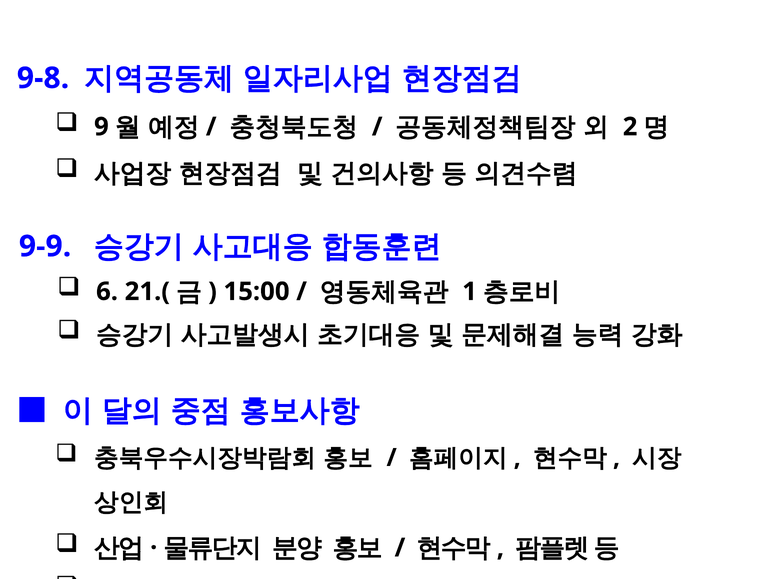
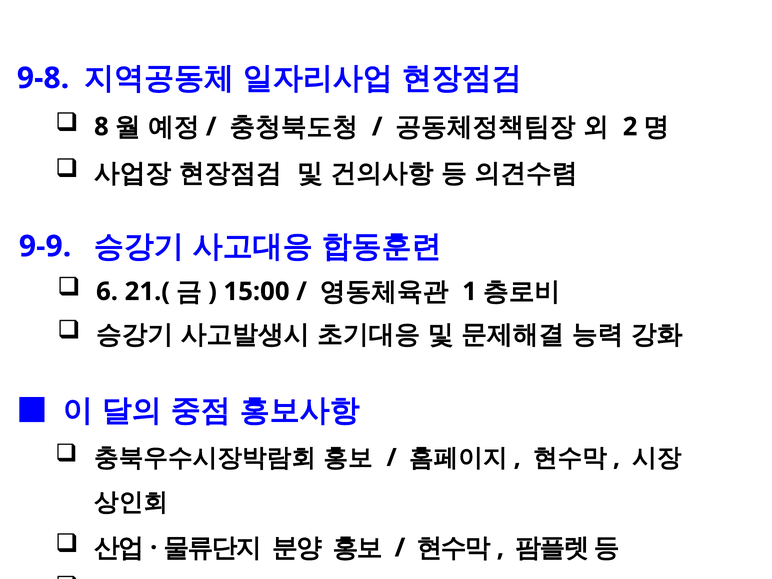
9: 9 -> 8
